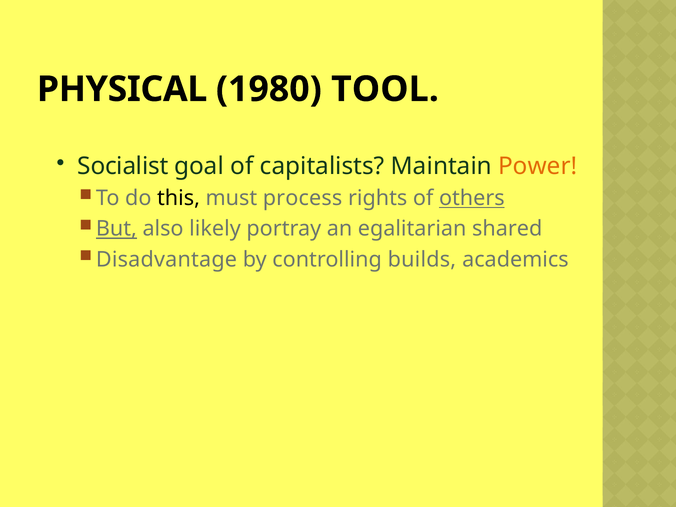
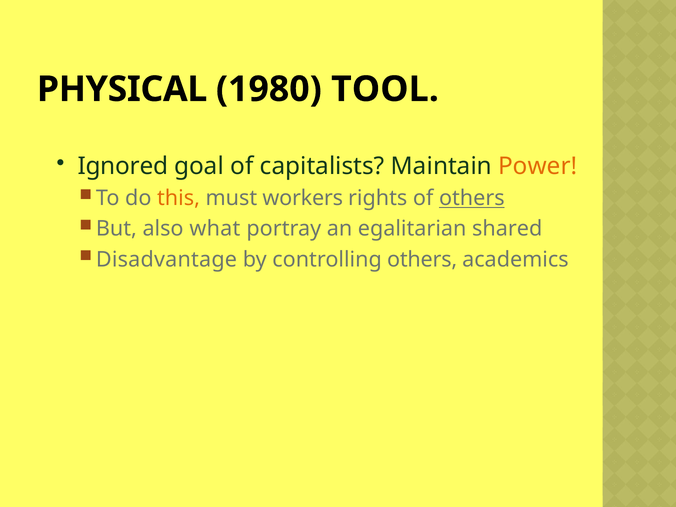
Socialist: Socialist -> Ignored
this colour: black -> orange
process: process -> workers
But underline: present -> none
likely: likely -> what
controlling builds: builds -> others
